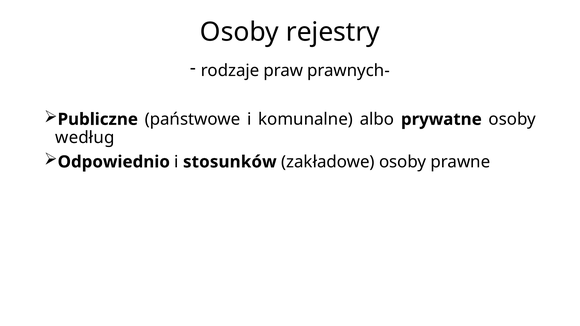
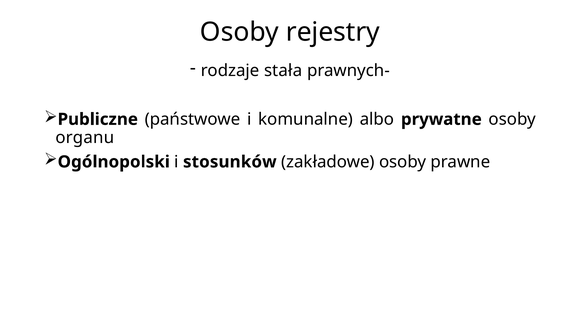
praw: praw -> stała
według: według -> organu
Odpowiednio: Odpowiednio -> Ogólnopolski
